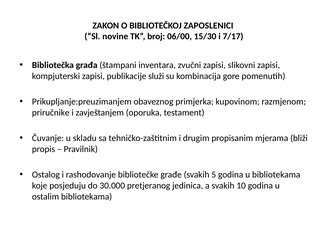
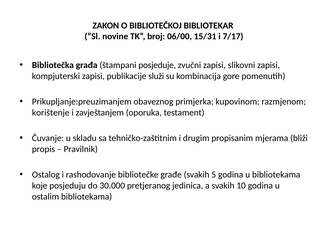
ZAPOSLENICI: ZAPOSLENICI -> BIBLIOTEKAR
15/30: 15/30 -> 15/31
inventara: inventara -> posjeduje
priručnike: priručnike -> korištenje
